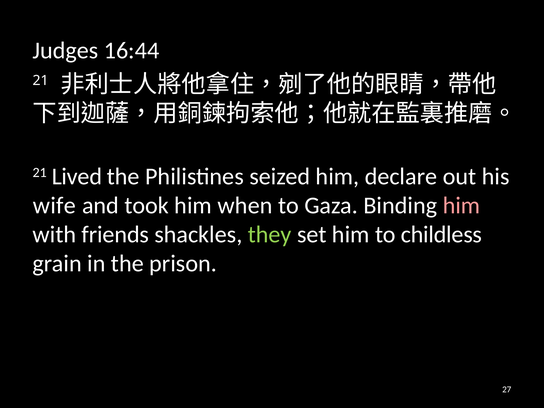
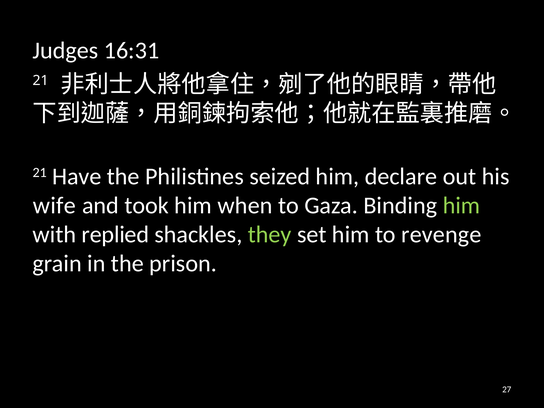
16:44: 16:44 -> 16:31
Lived: Lived -> Have
him at (461, 205) colour: pink -> light green
friends: friends -> replied
childless: childless -> revenge
